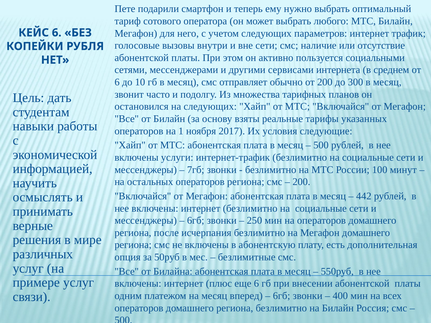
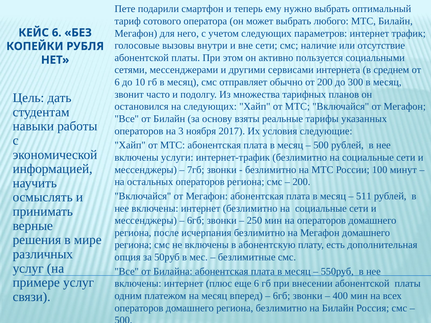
1: 1 -> 3
442: 442 -> 511
